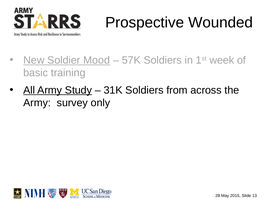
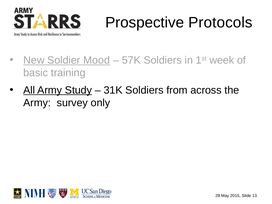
Wounded: Wounded -> Protocols
